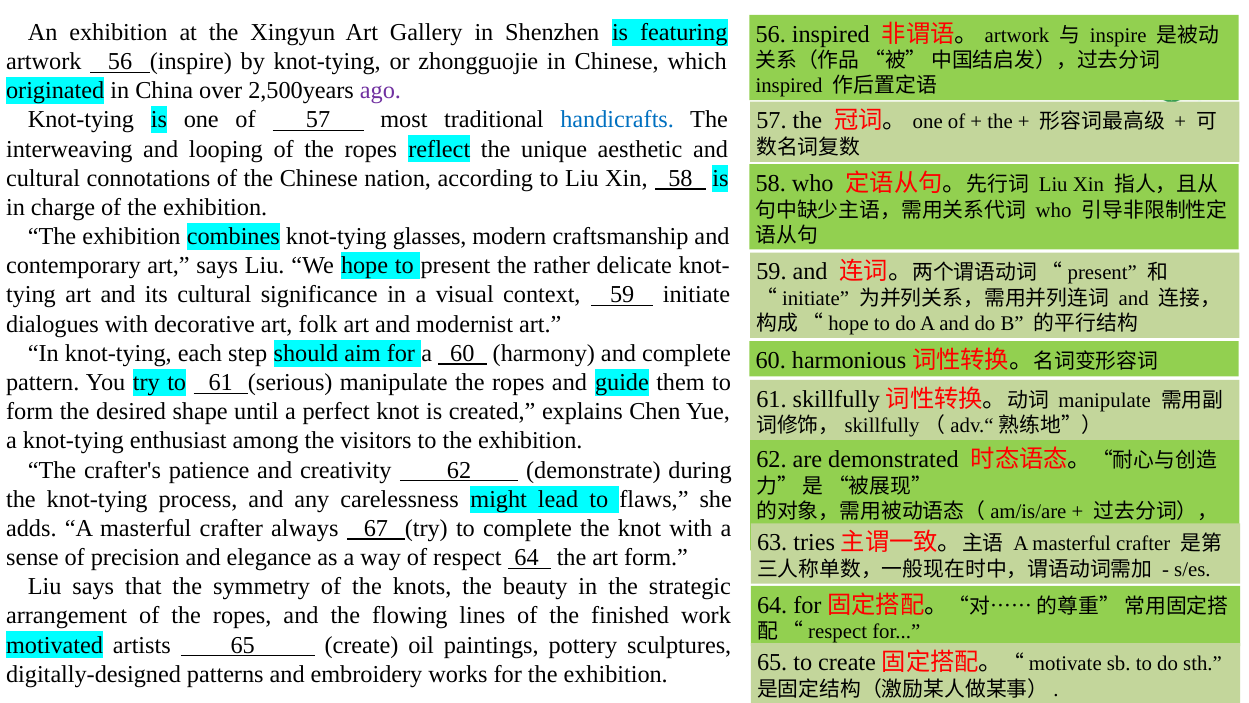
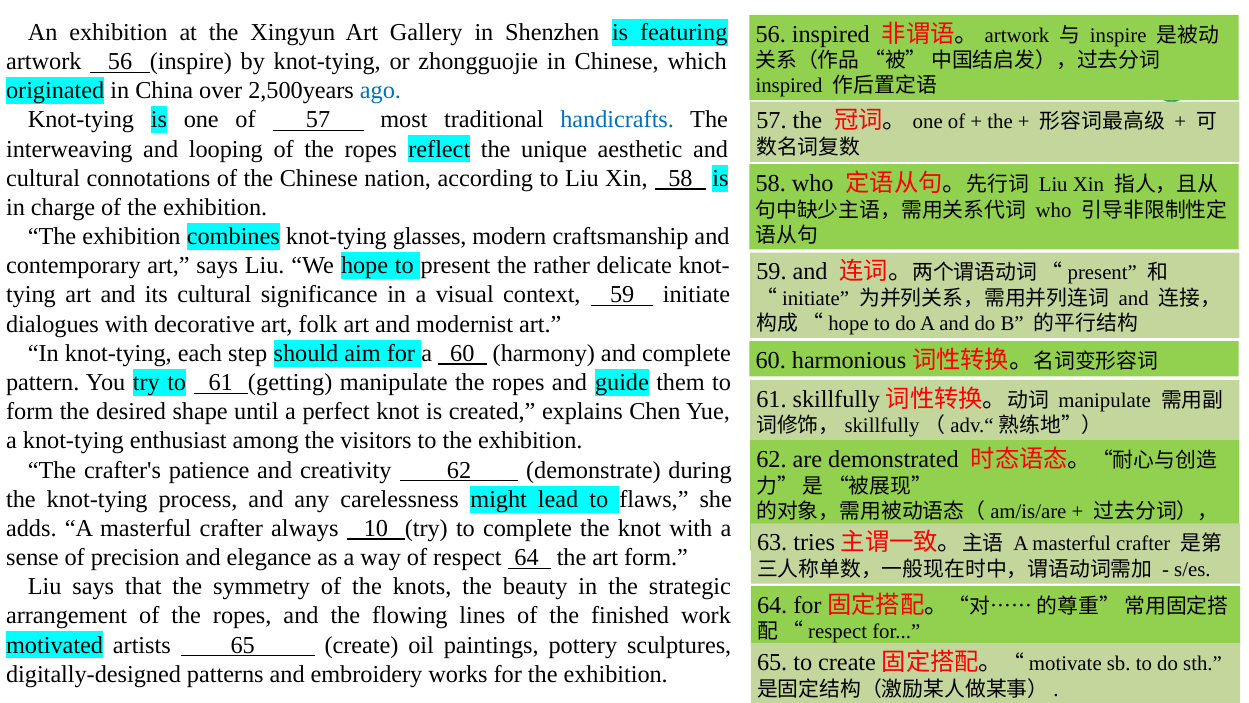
ago colour: purple -> blue
serious: serious -> getting
67: 67 -> 10
